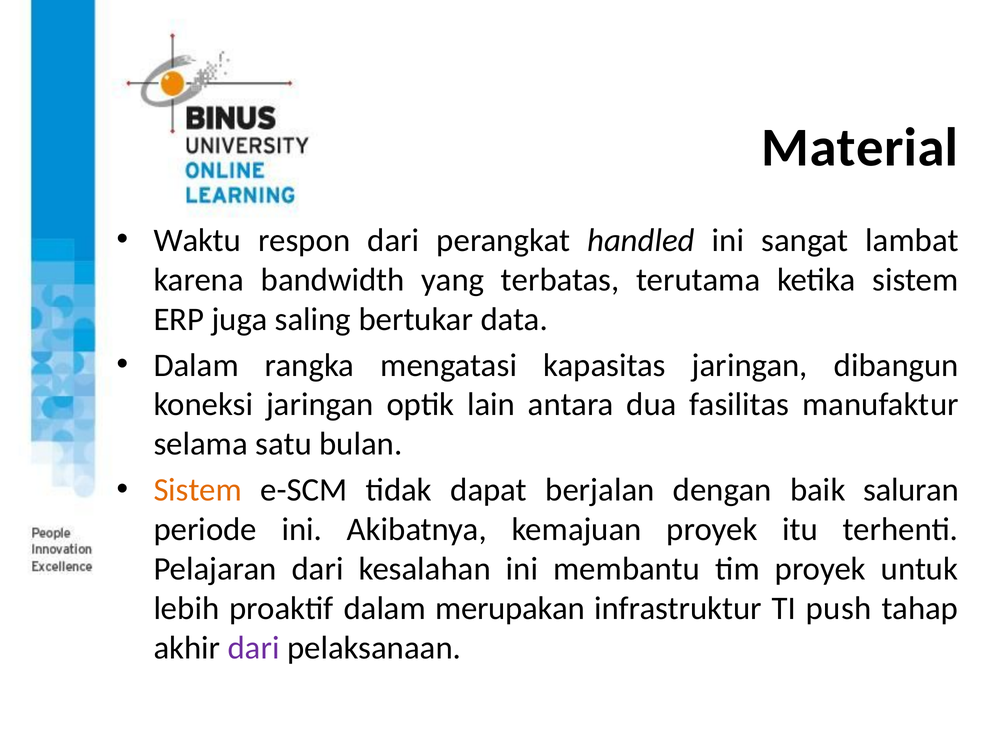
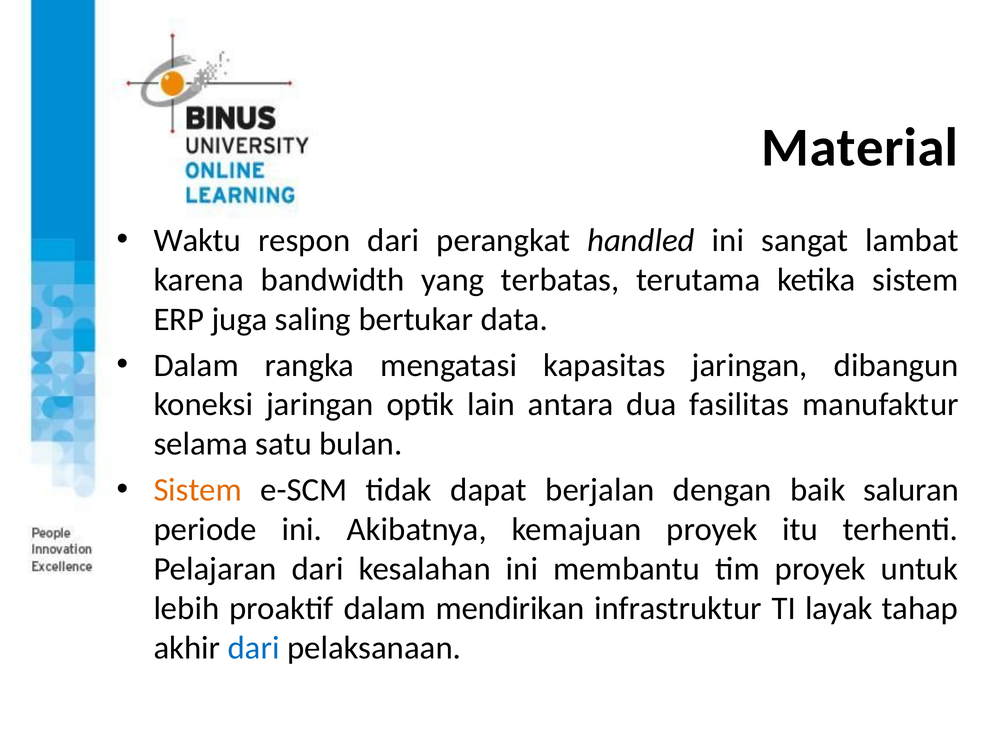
merupakan: merupakan -> mendirikan
push: push -> layak
dari at (254, 647) colour: purple -> blue
